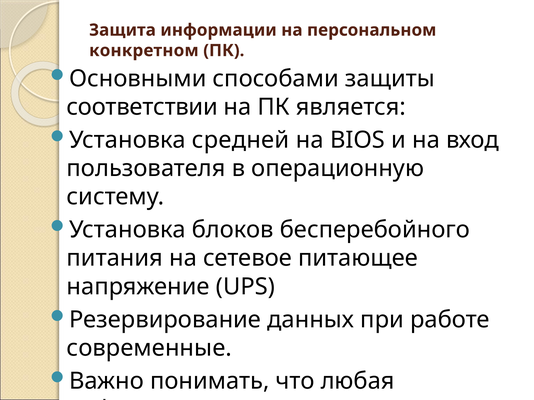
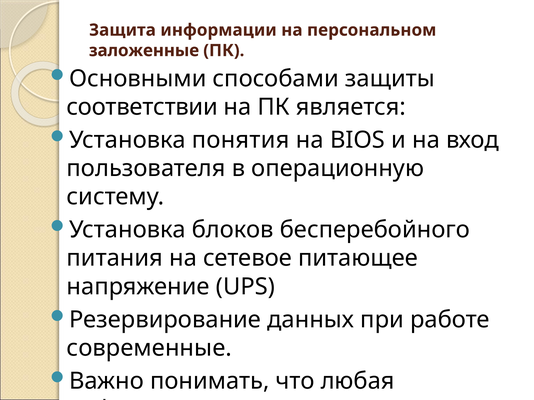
конкретном: конкретном -> заложенные
средней: средней -> понятия
